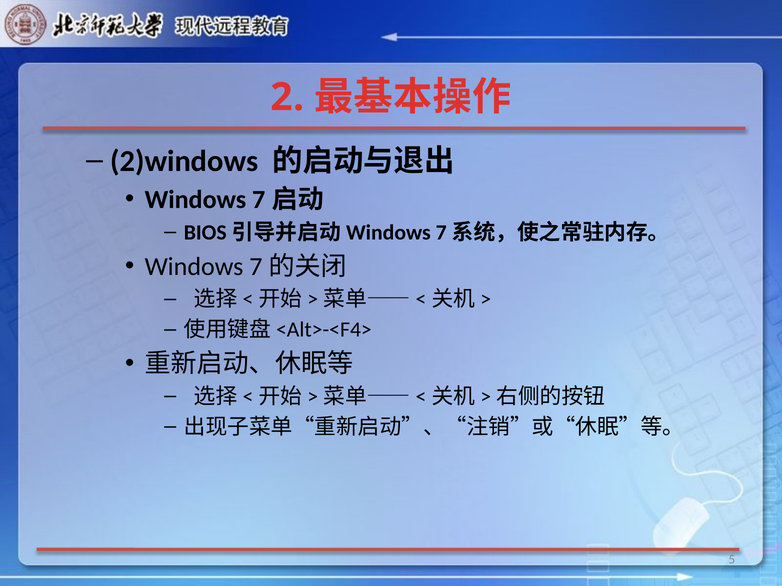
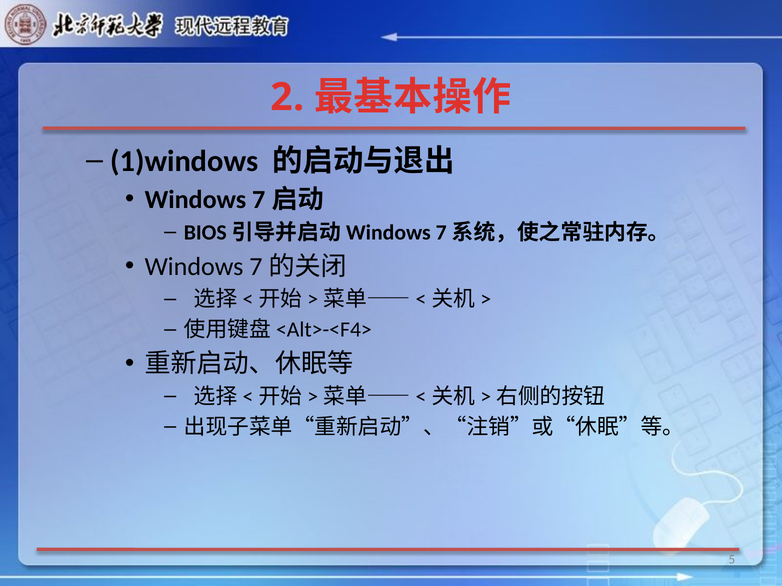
2)windows: 2)windows -> 1)windows
